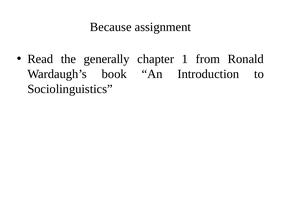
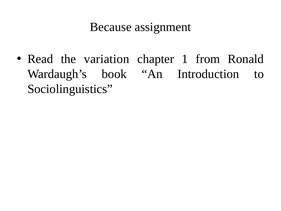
generally: generally -> variation
